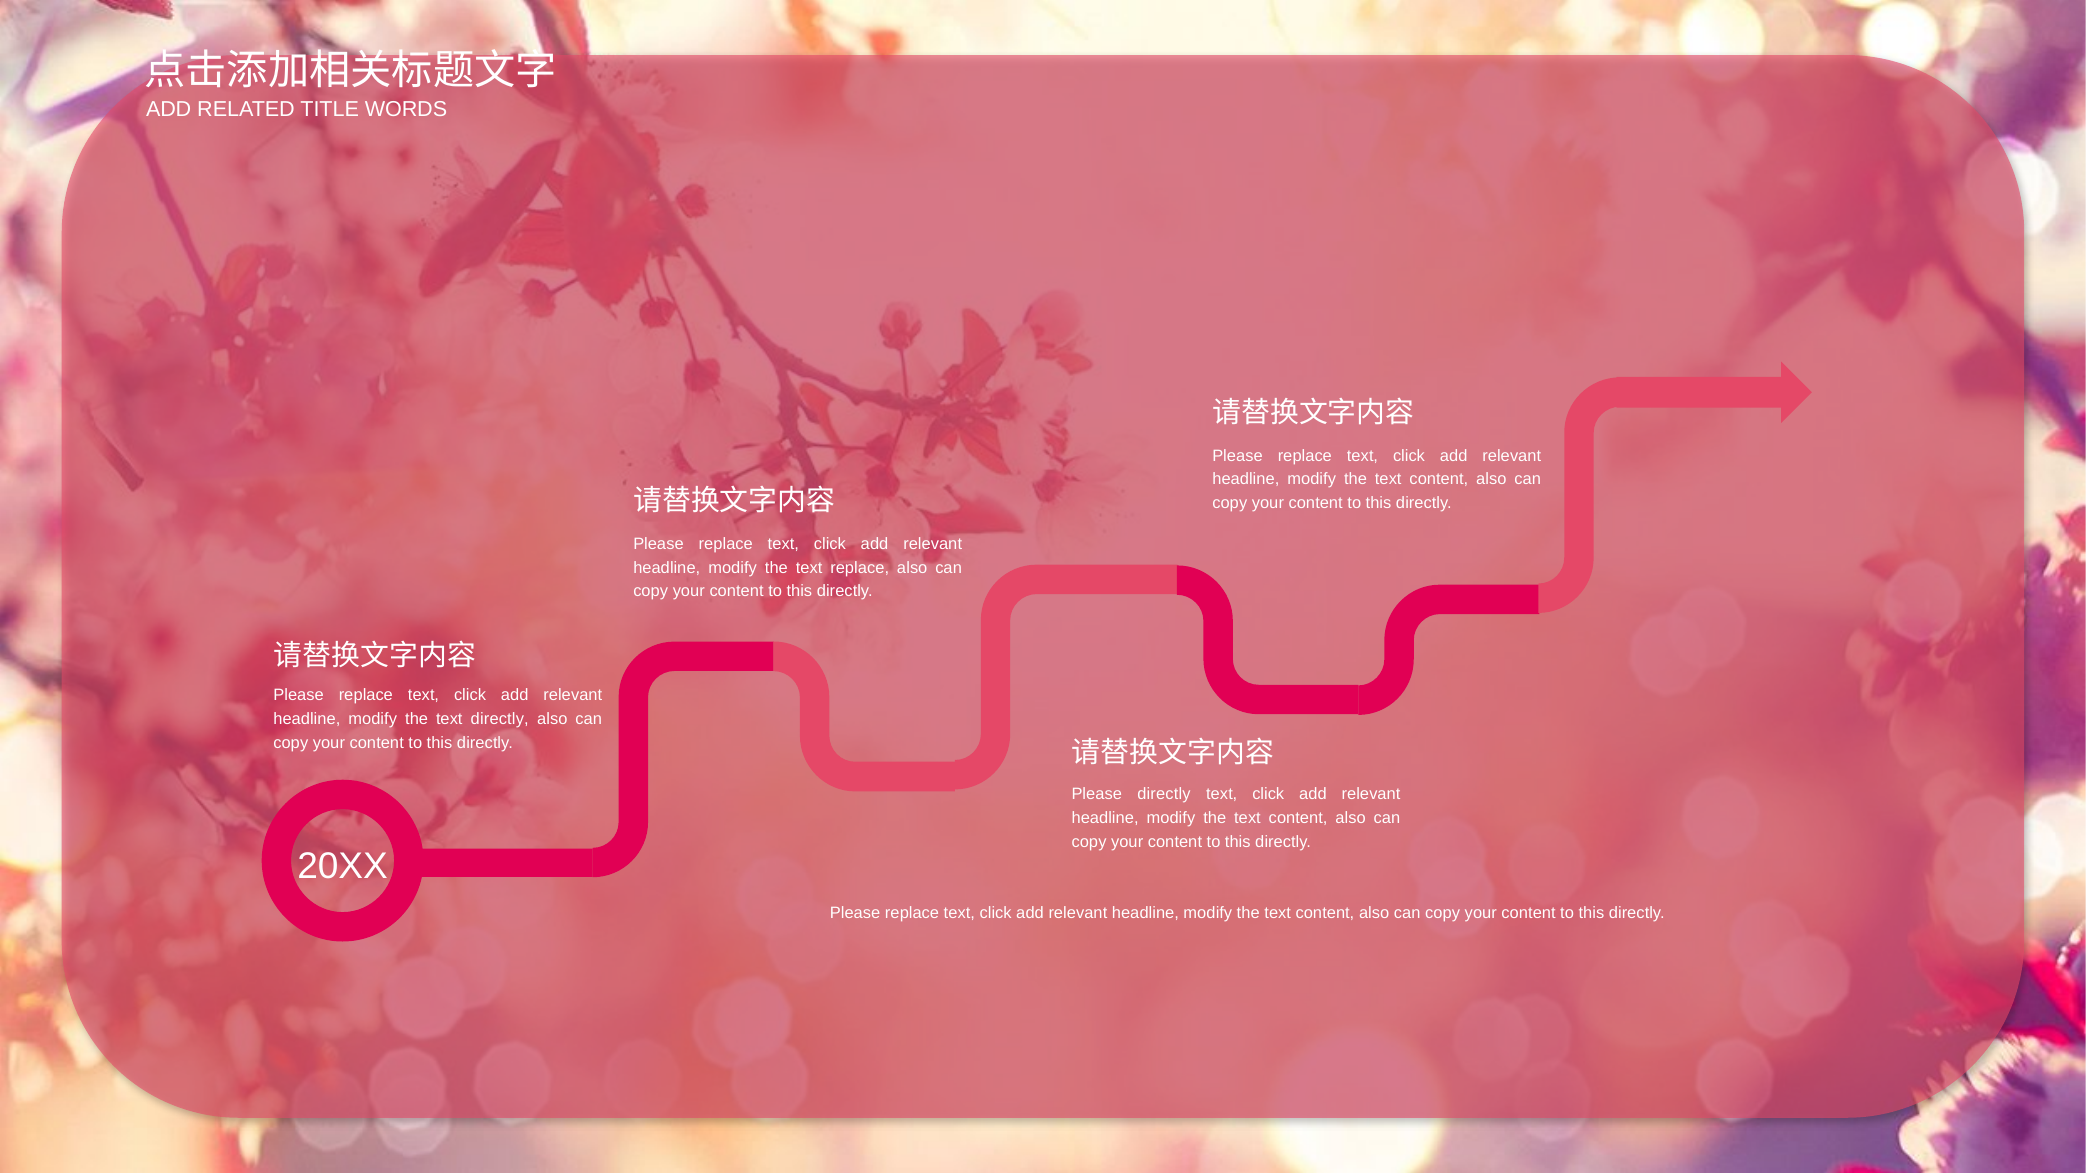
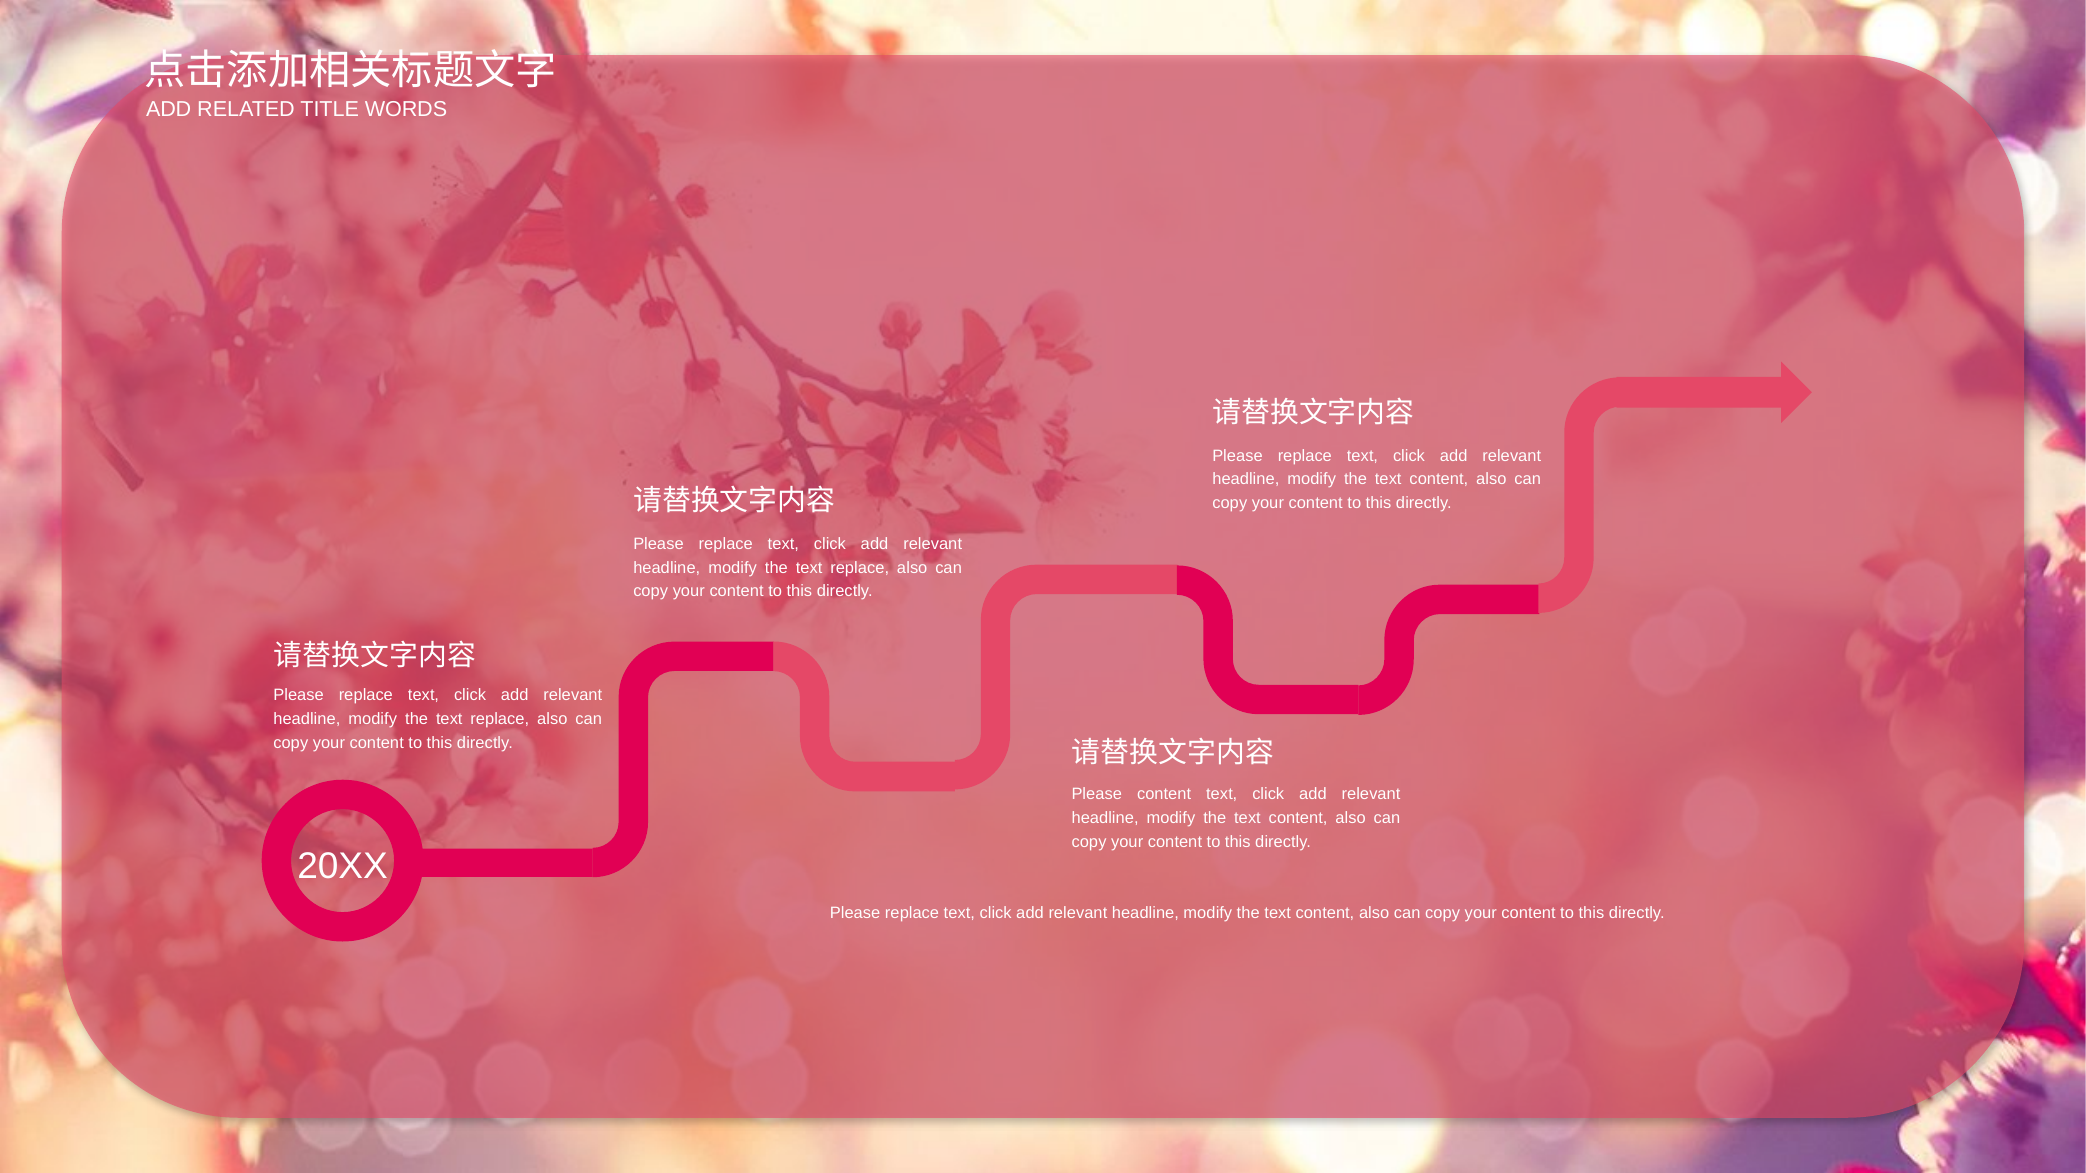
directly at (500, 719): directly -> replace
Please directly: directly -> content
